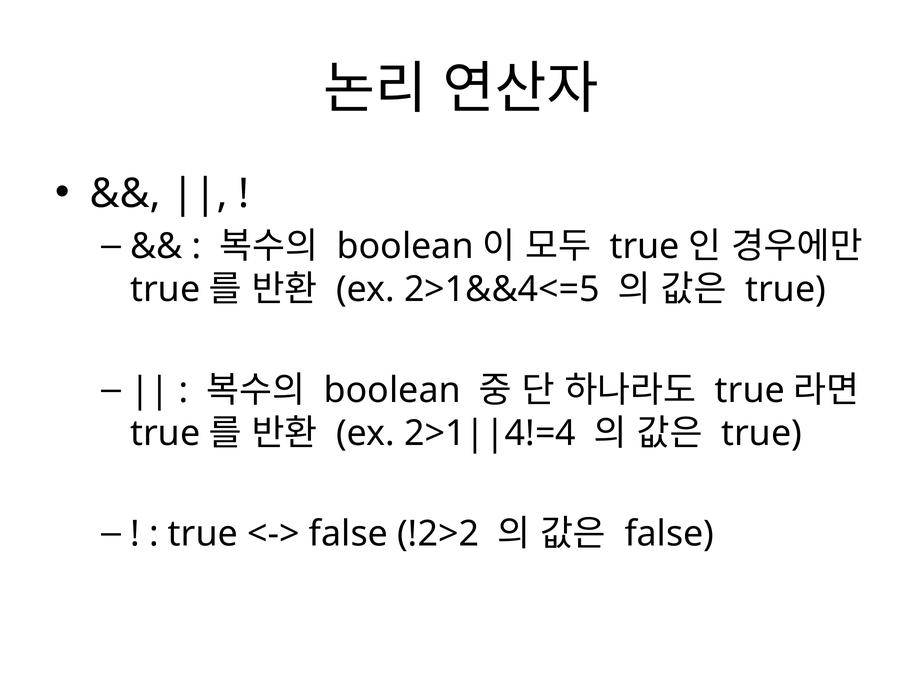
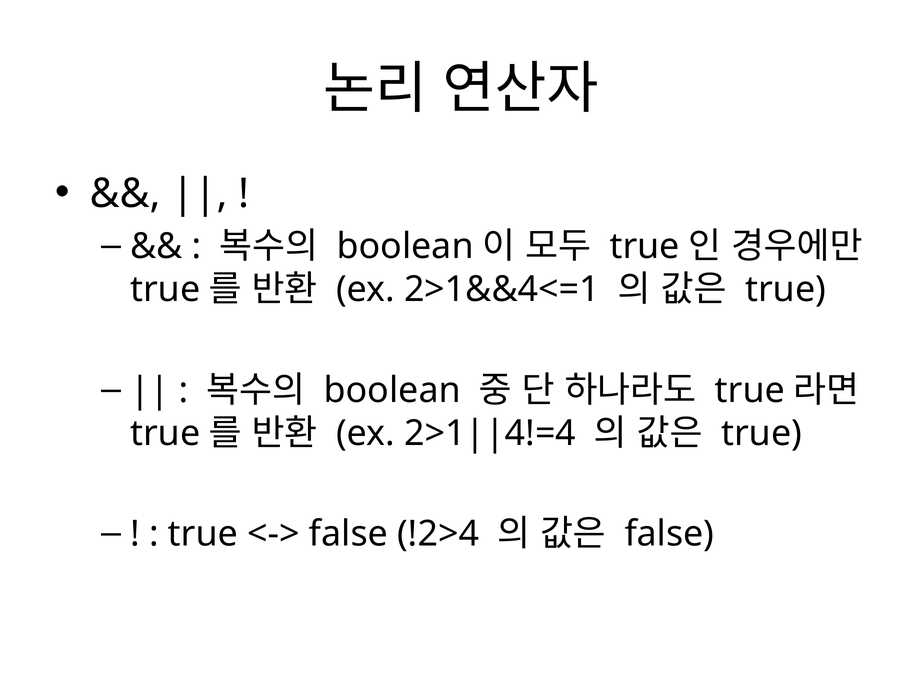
2>1&&4<=5: 2>1&&4<=5 -> 2>1&&4<=1
!2>2: !2>2 -> !2>4
